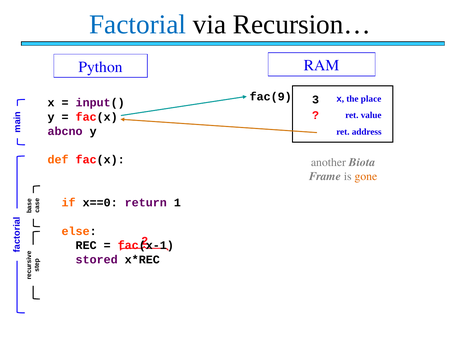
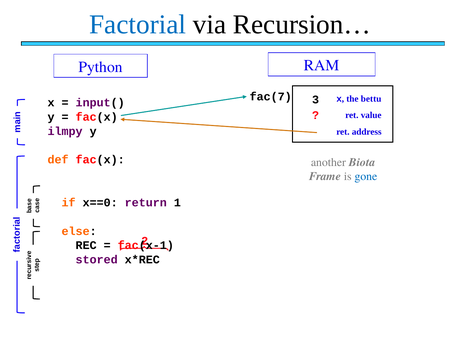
fac(9: fac(9 -> fac(7
place: place -> bettu
abcno: abcno -> ilmpy
gone colour: orange -> blue
